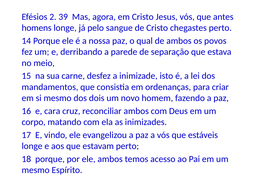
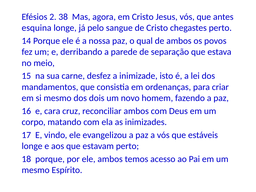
39: 39 -> 38
homens: homens -> esquina
